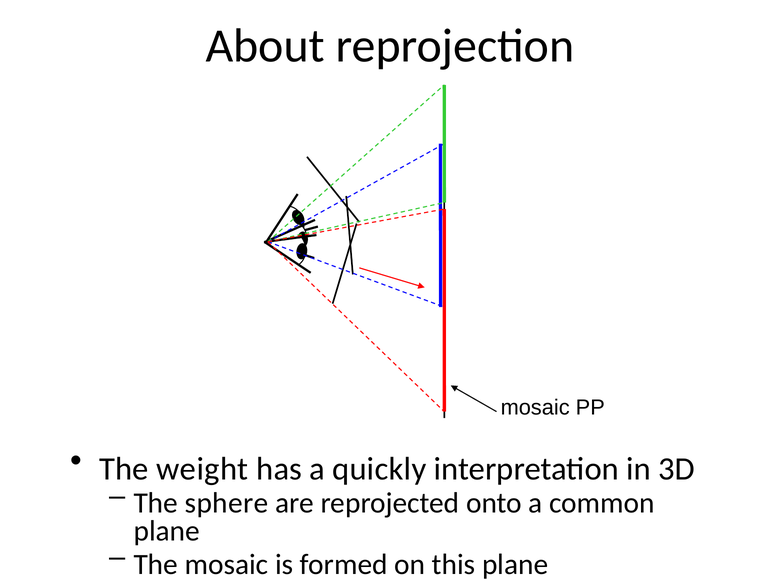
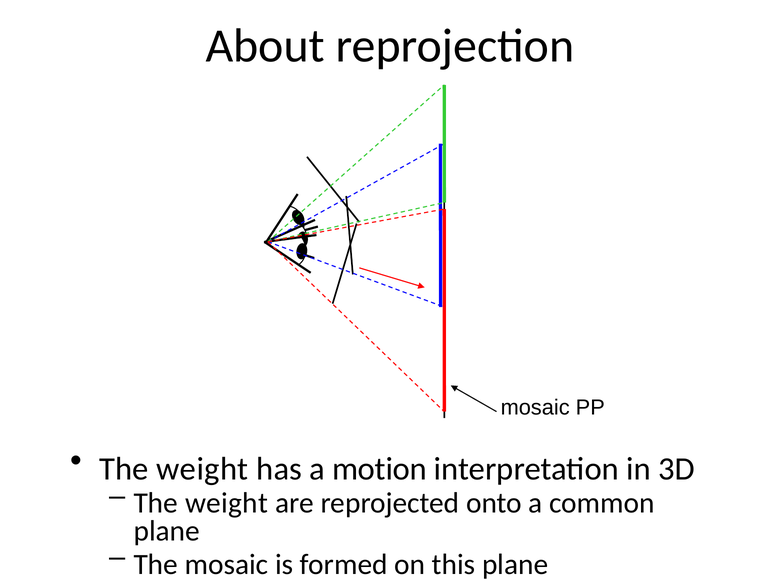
quickly: quickly -> motion
sphere at (227, 503): sphere -> weight
